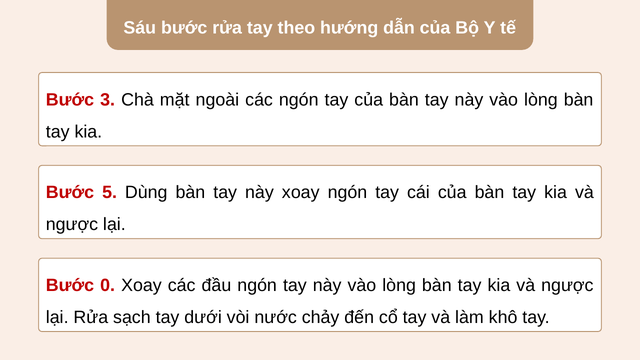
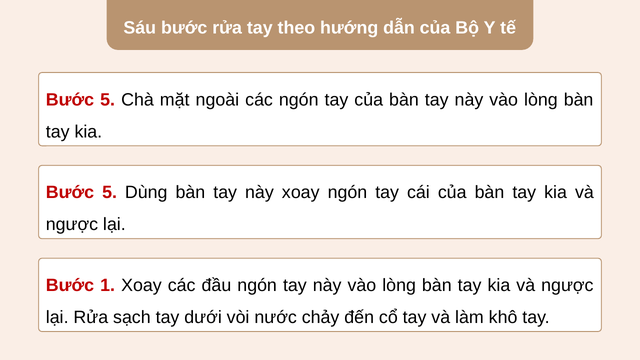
3 at (108, 100): 3 -> 5
0: 0 -> 1
